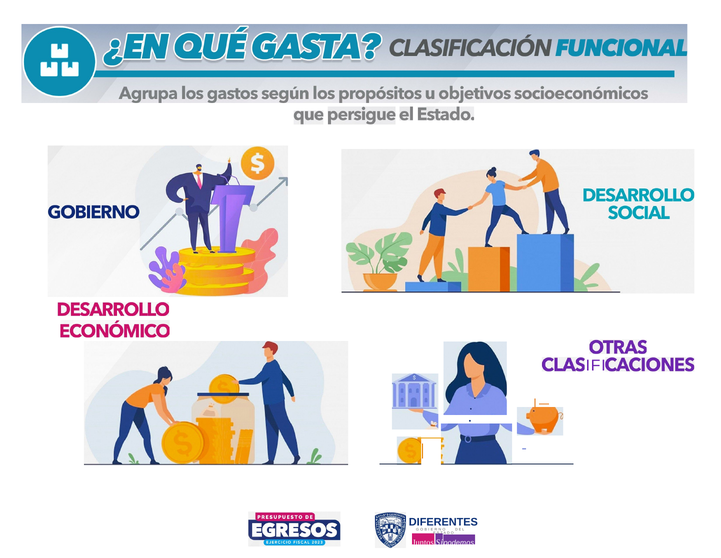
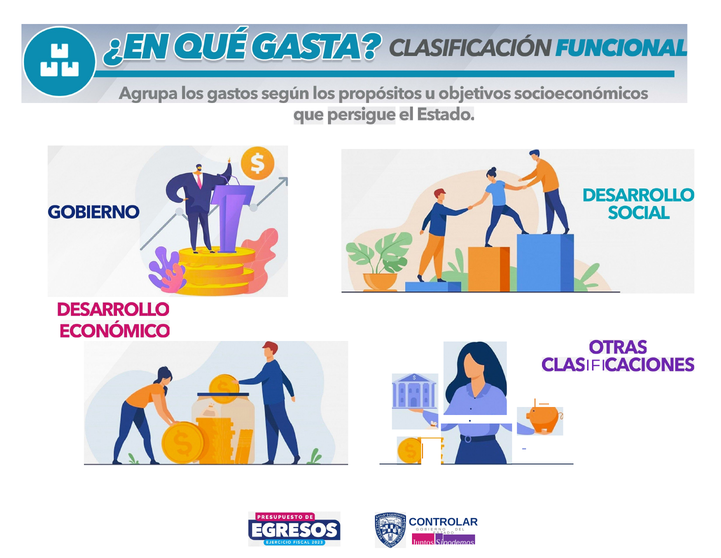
DIFERENTES: DIFERENTES -> CONTROLAR
